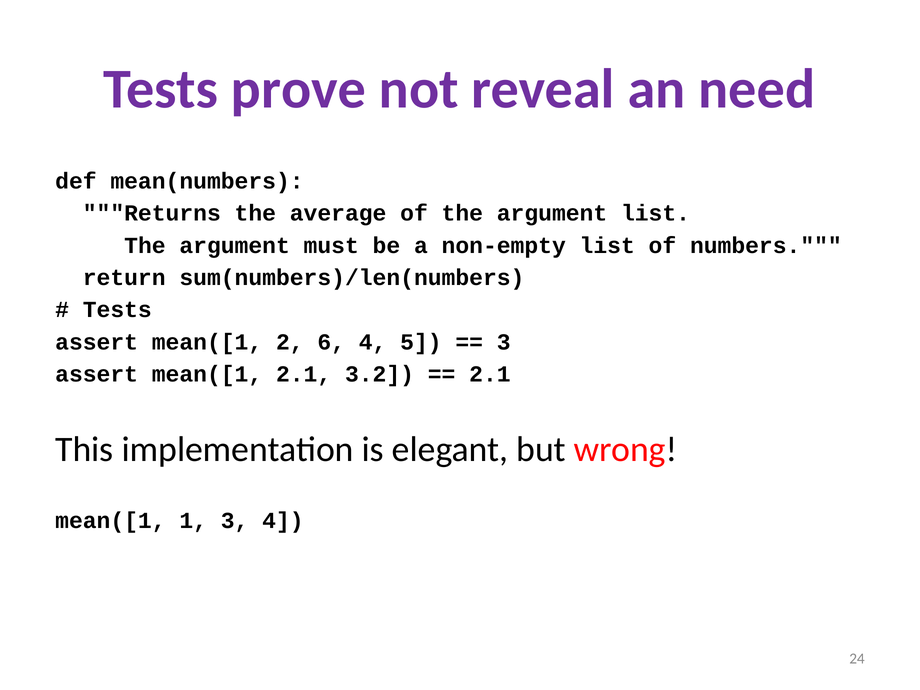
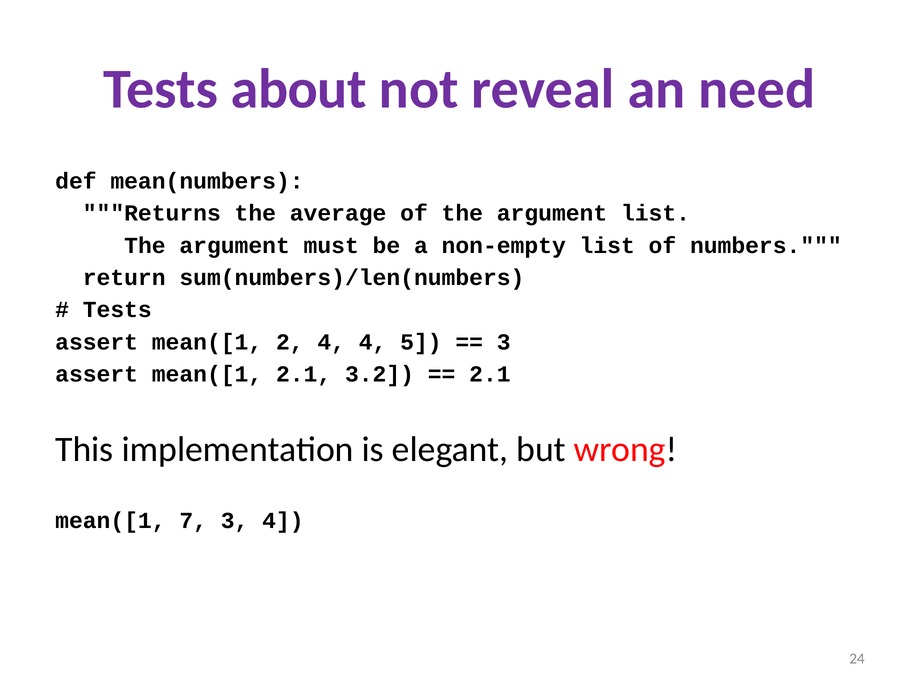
prove: prove -> about
2 6: 6 -> 4
1: 1 -> 7
